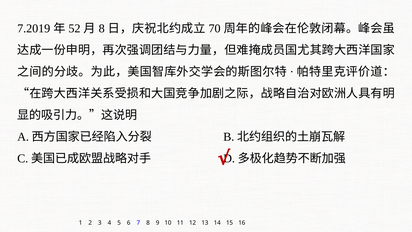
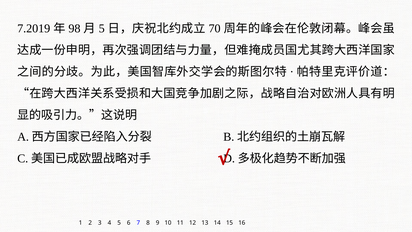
52: 52 -> 98
8 at (102, 29): 8 -> 5
